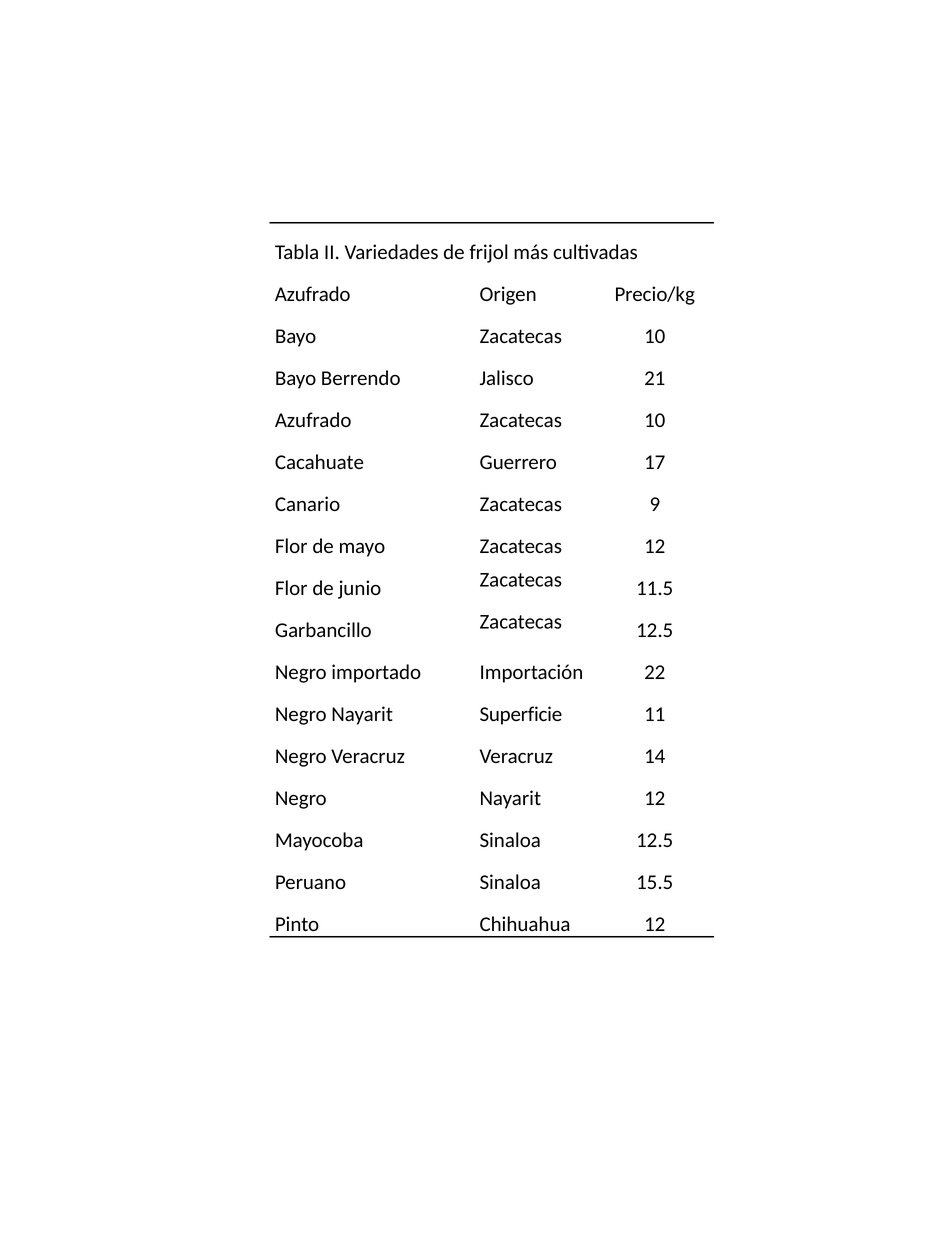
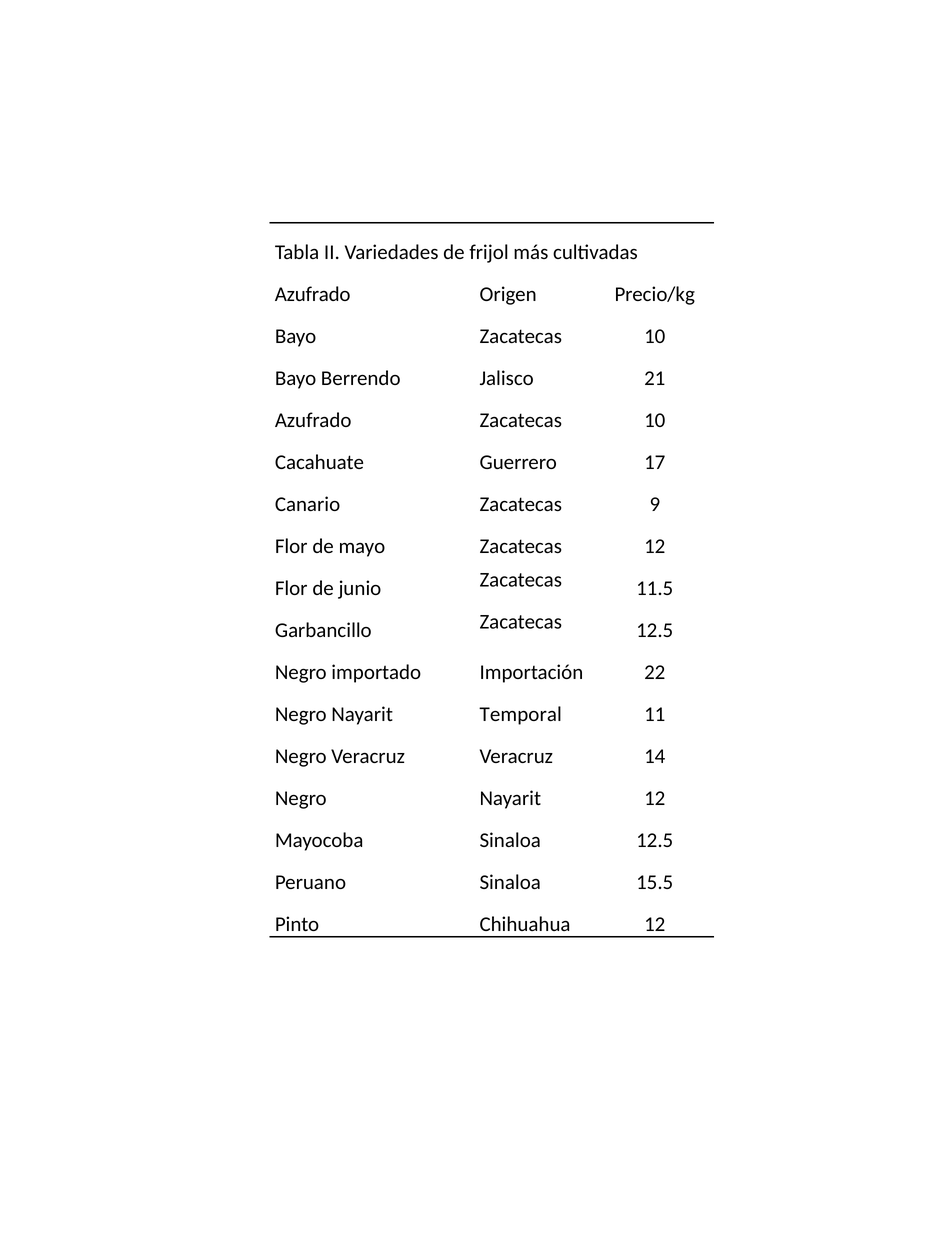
Superficie: Superficie -> Temporal
